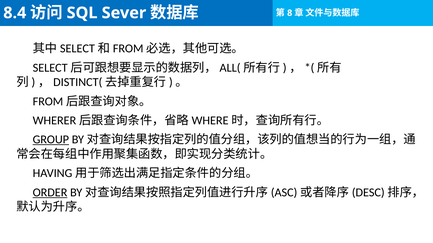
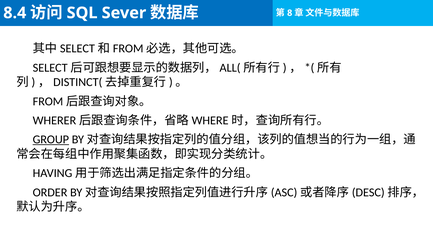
ORDER underline: present -> none
